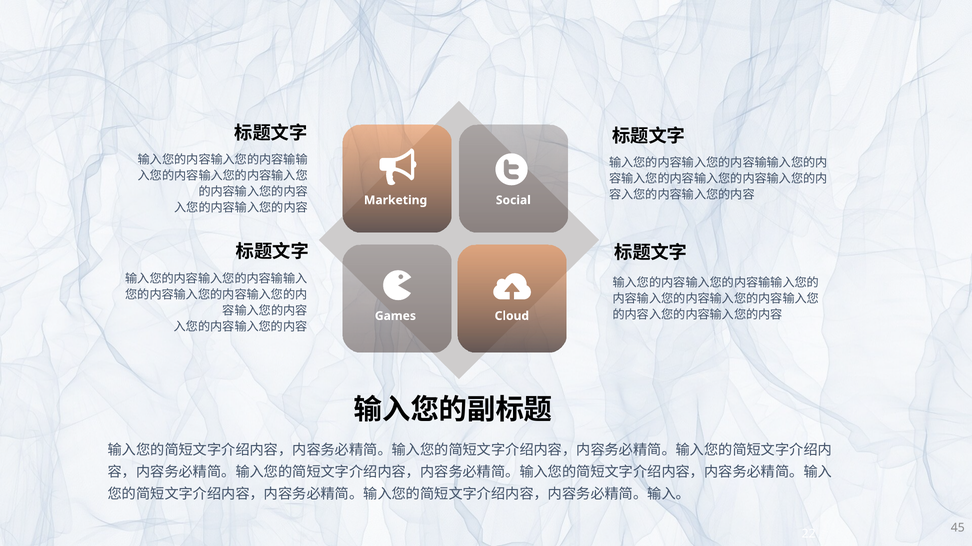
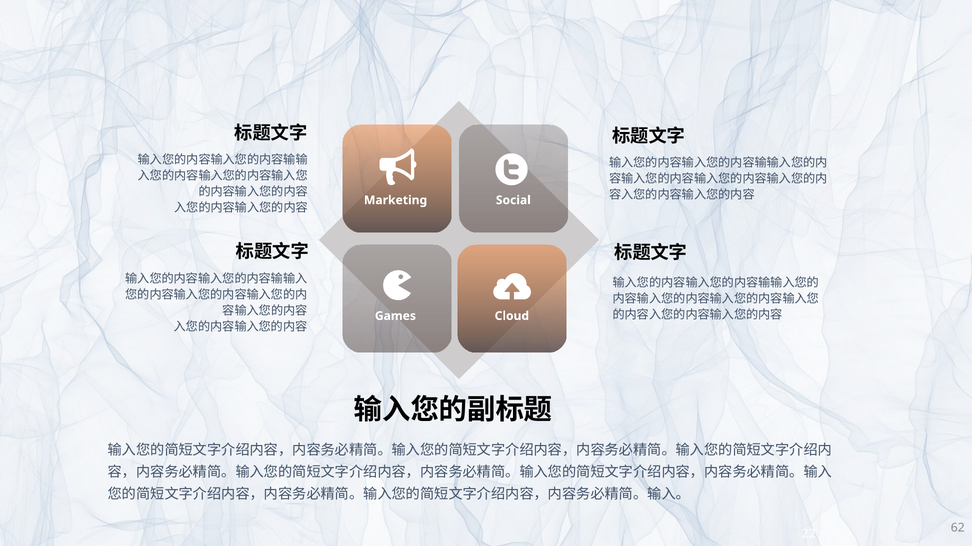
45: 45 -> 62
